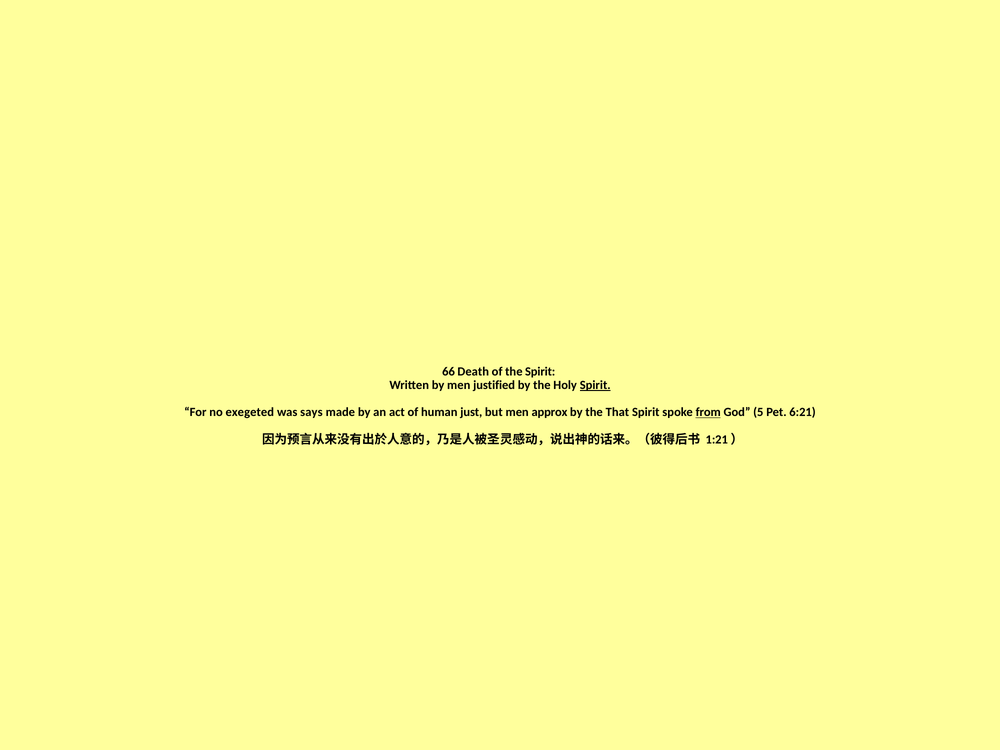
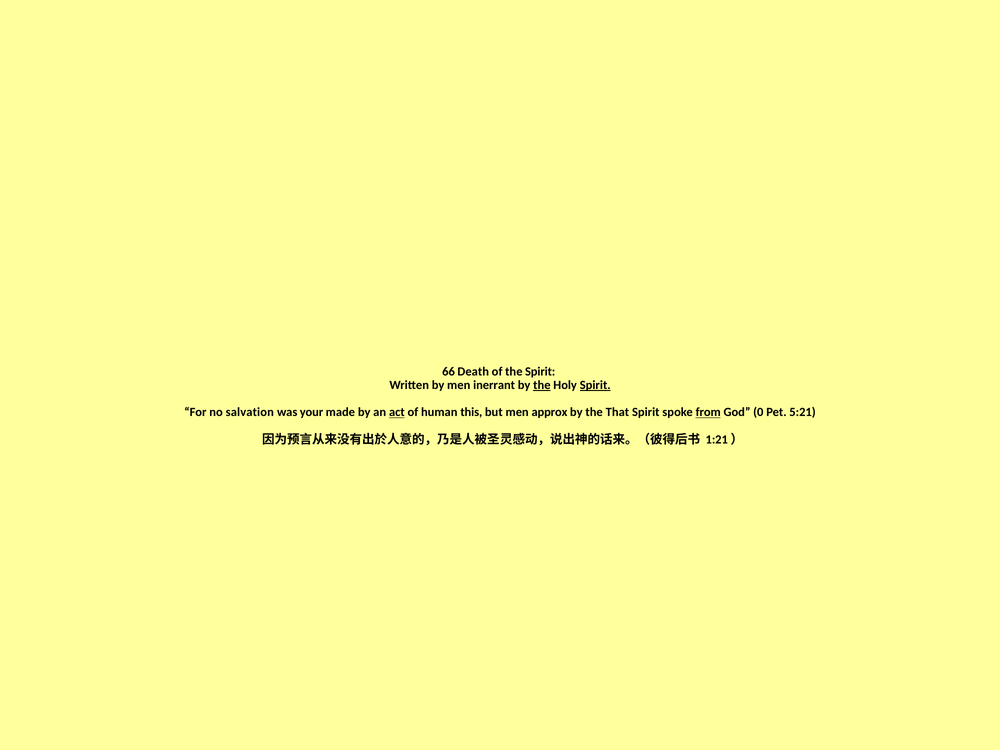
justified: justified -> inerrant
the at (542, 385) underline: none -> present
exegeted: exegeted -> salvation
says: says -> your
act underline: none -> present
just: just -> this
5: 5 -> 0
6:21: 6:21 -> 5:21
